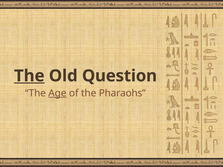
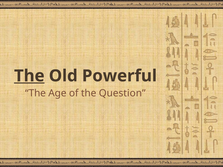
Question: Question -> Powerful
Age underline: present -> none
Pharaohs: Pharaohs -> Question
